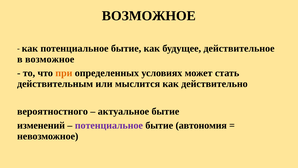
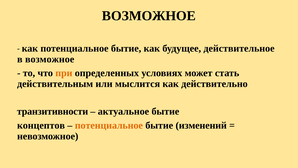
вероятностного: вероятностного -> транзитивности
изменений: изменений -> концептов
потенциальное at (109, 125) colour: purple -> orange
автономия: автономия -> изменений
